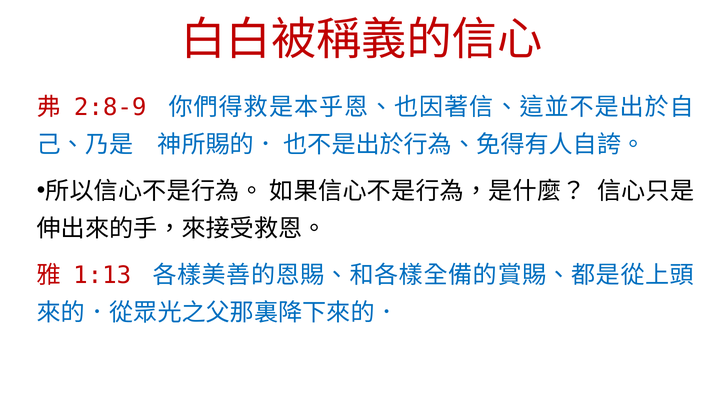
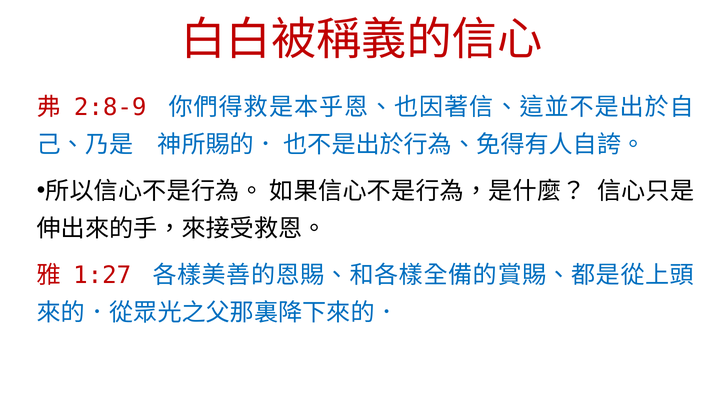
1:13: 1:13 -> 1:27
